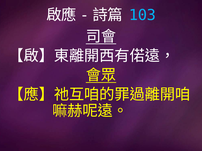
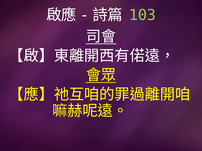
103 colour: light blue -> light green
